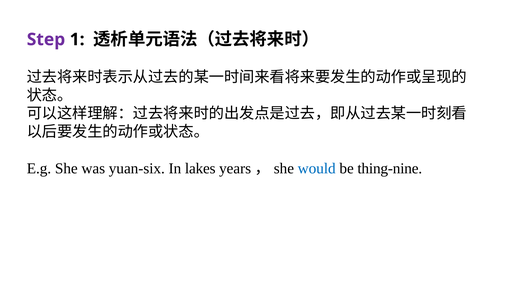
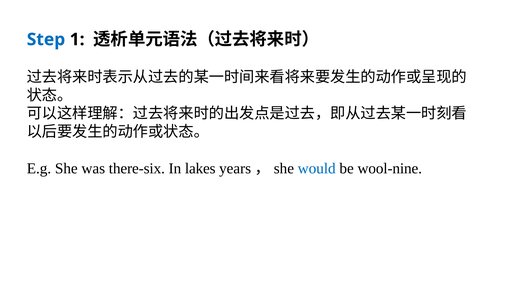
Step colour: purple -> blue
yuan-six: yuan-six -> there-six
thing-nine: thing-nine -> wool-nine
